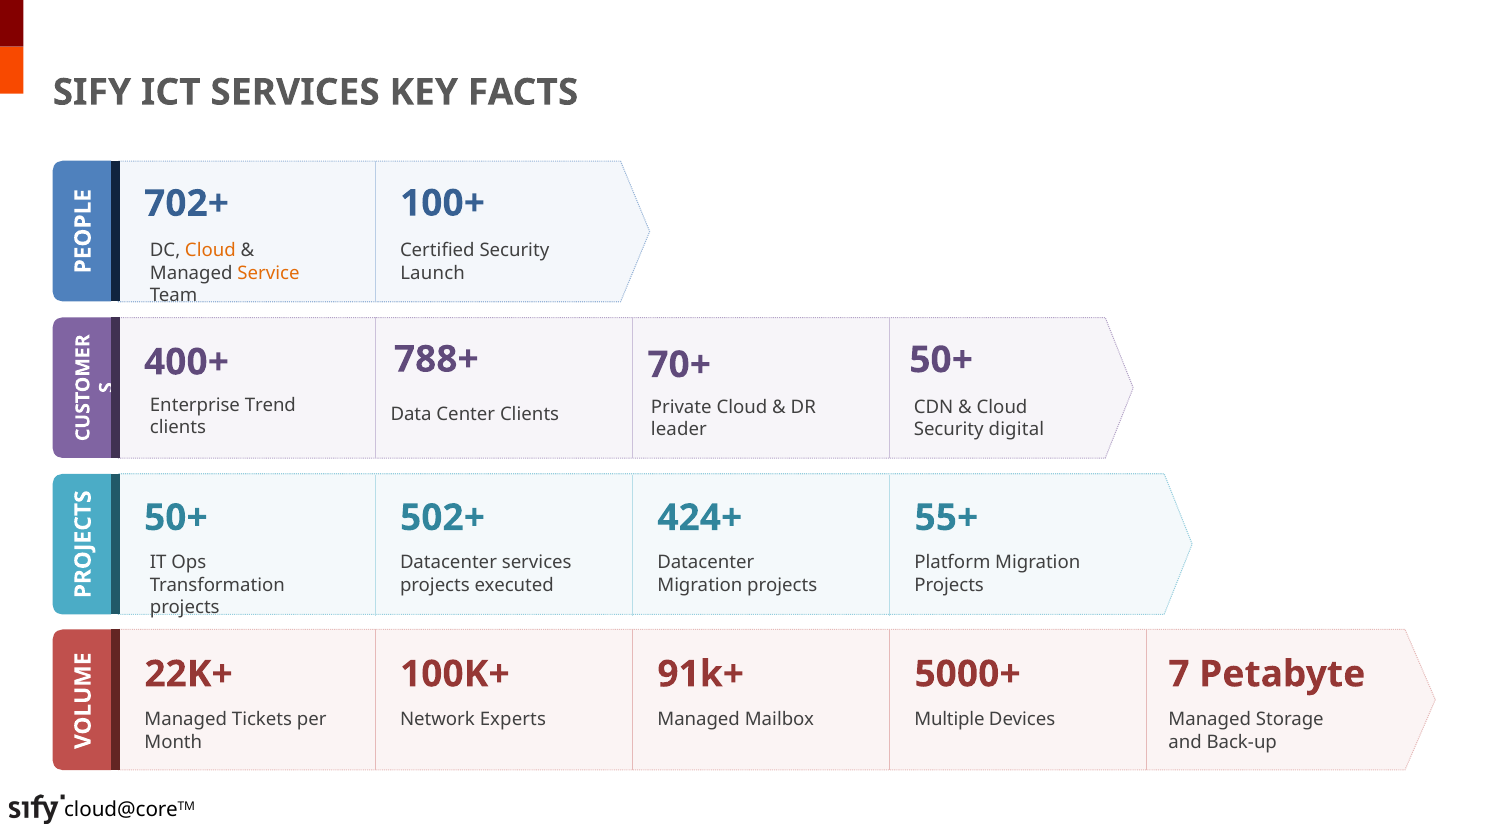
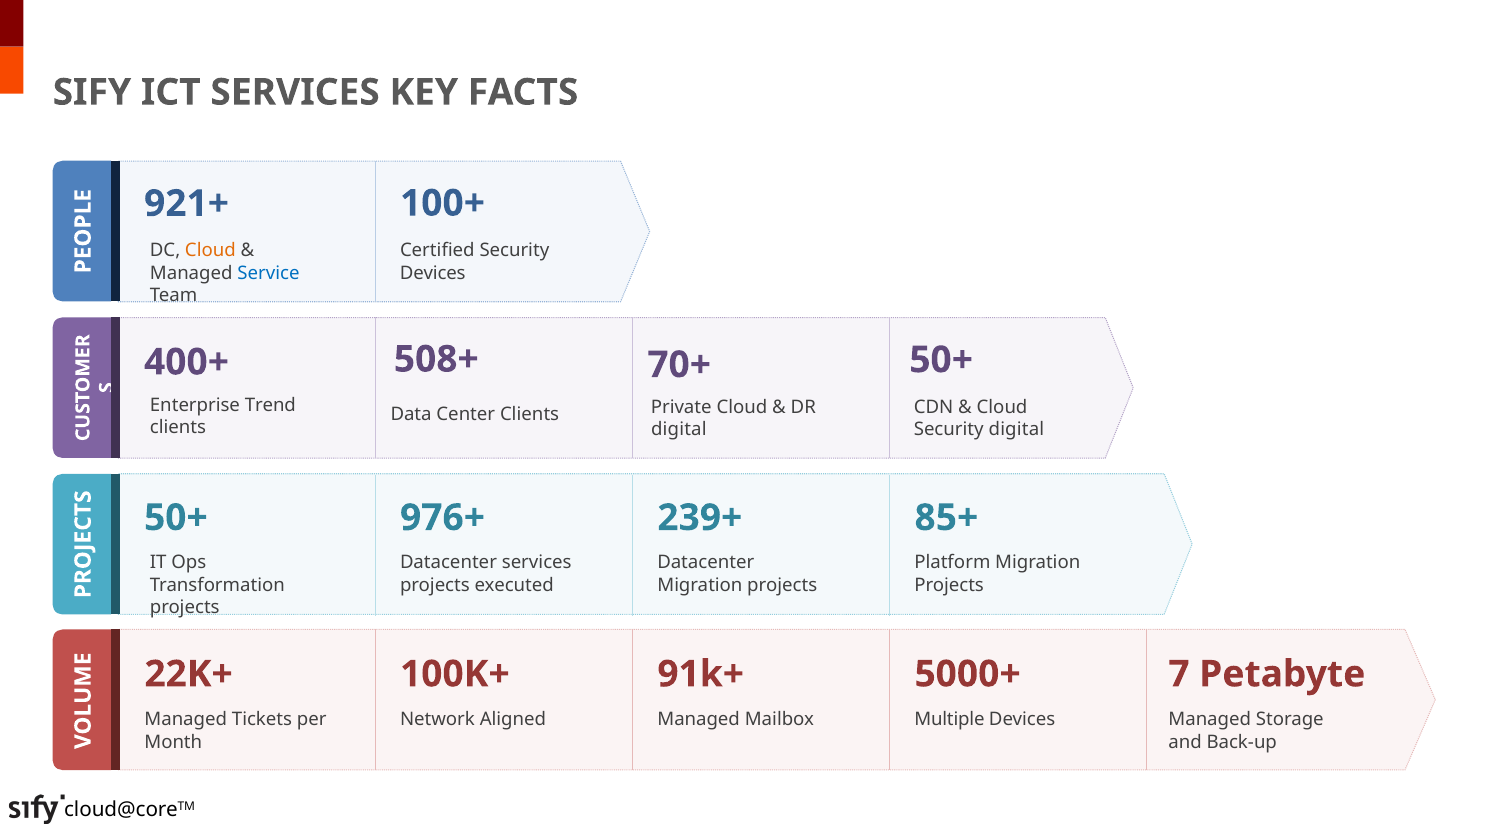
702+: 702+ -> 921+
Service colour: orange -> blue
Launch at (433, 273): Launch -> Devices
788+: 788+ -> 508+
leader at (679, 430): leader -> digital
502+: 502+ -> 976+
424+: 424+ -> 239+
55+: 55+ -> 85+
Experts: Experts -> Aligned
